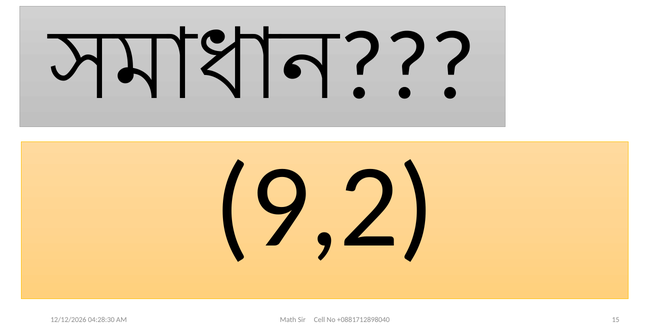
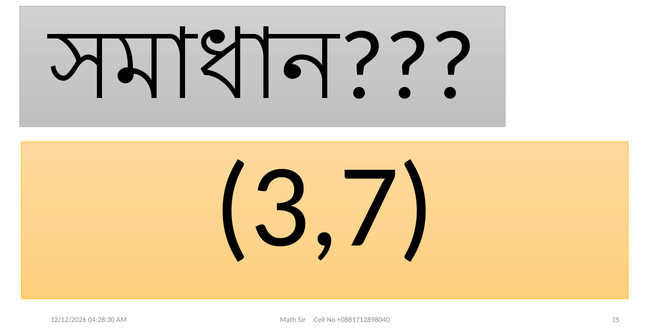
9,2: 9,2 -> 3,7
